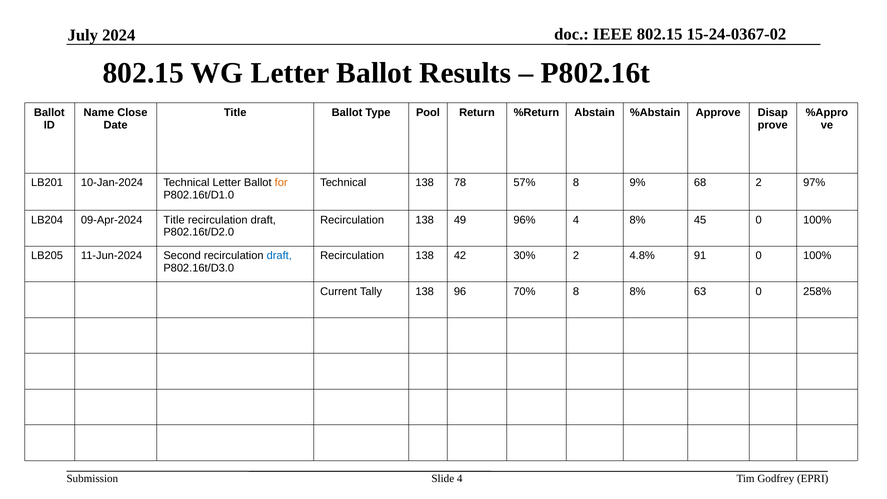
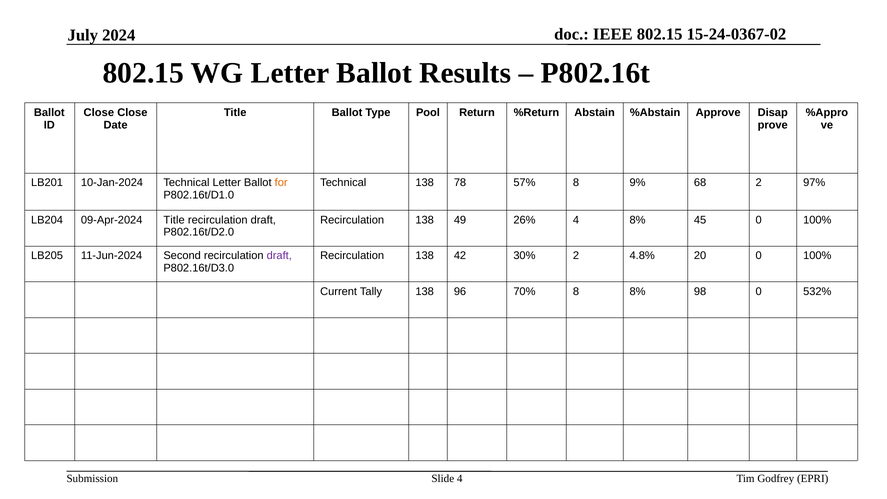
Name at (99, 113): Name -> Close
96%: 96% -> 26%
draft at (279, 256) colour: blue -> purple
91: 91 -> 20
63: 63 -> 98
258%: 258% -> 532%
